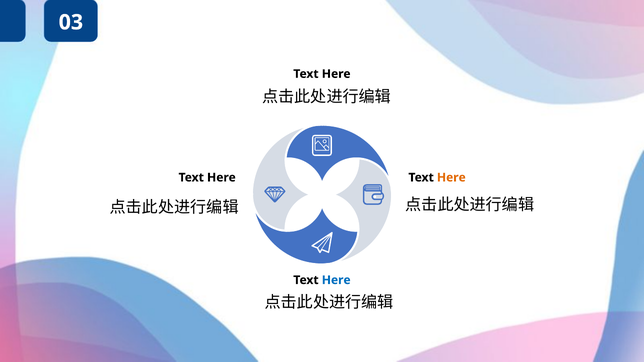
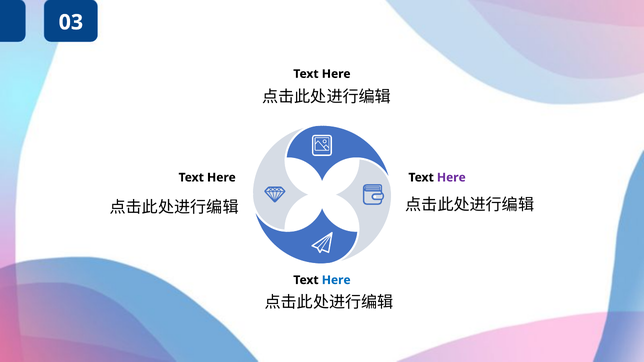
Here at (451, 178) colour: orange -> purple
